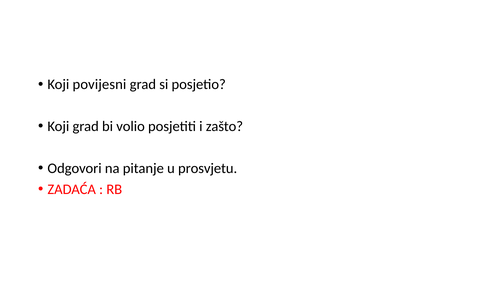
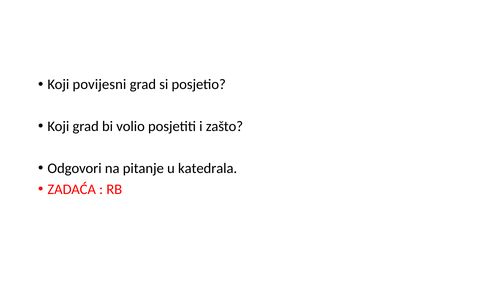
prosvjetu: prosvjetu -> katedrala
